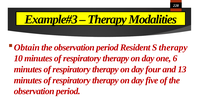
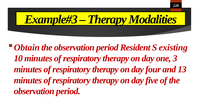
S therapy: therapy -> existing
6: 6 -> 3
